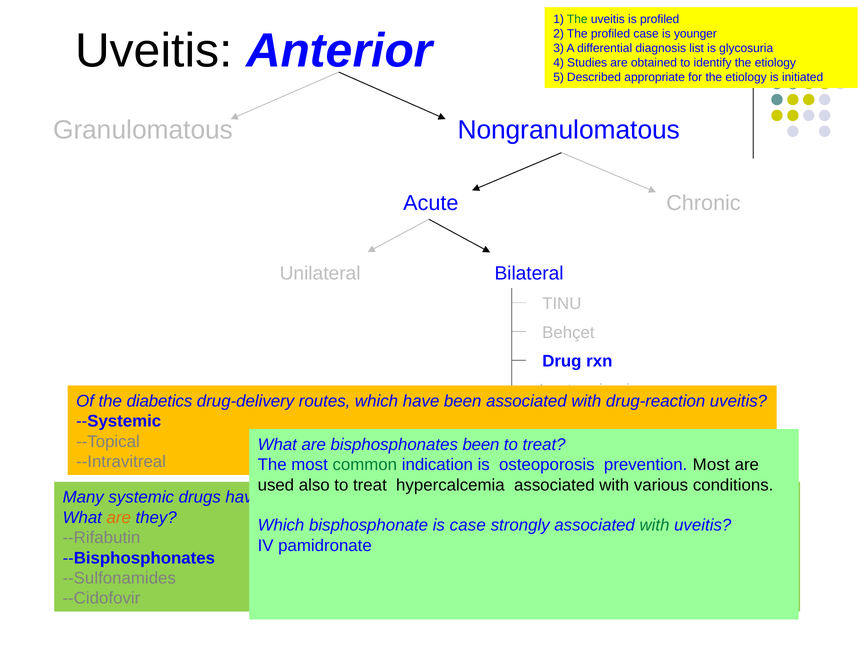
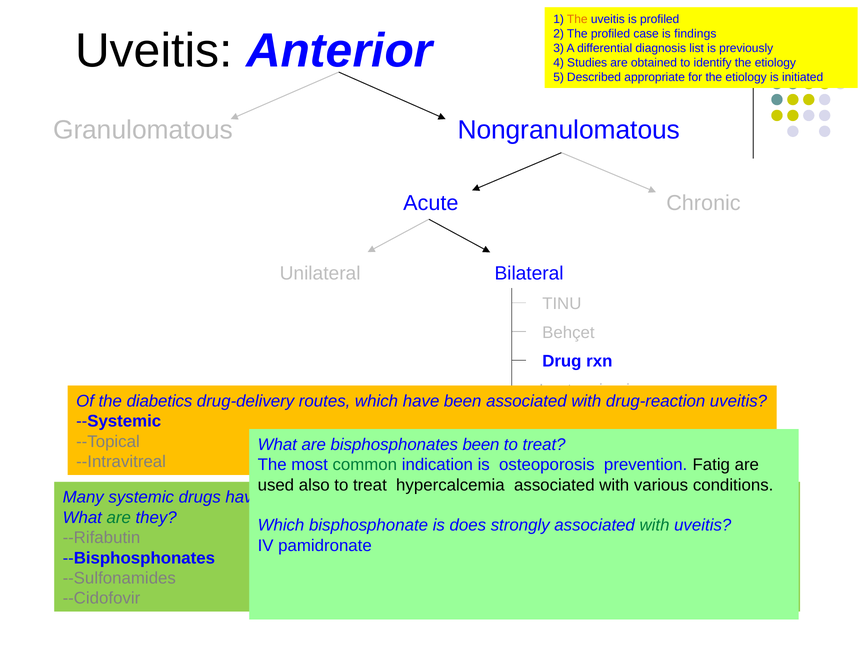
The at (577, 19) colour: green -> orange
younger: younger -> findings
glycosuria: glycosuria -> previously
prevention Most: Most -> Fatig
are at (119, 517) colour: orange -> green
is case: case -> does
